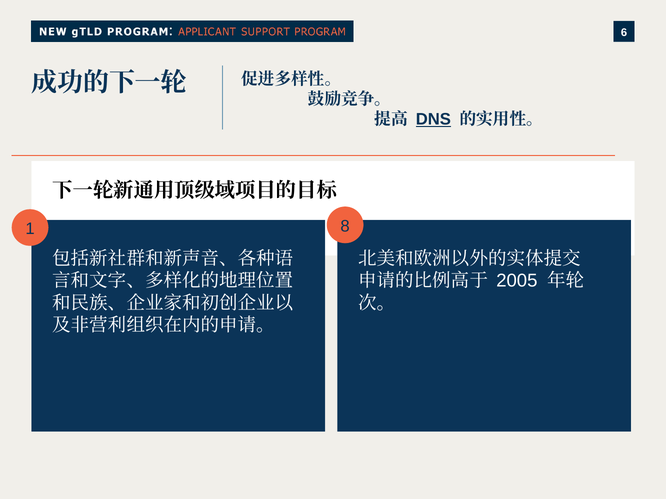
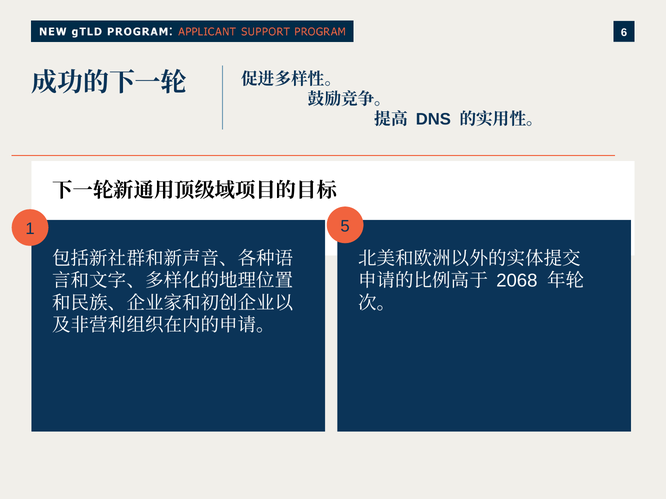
DNS underline: present -> none
8: 8 -> 5
2005: 2005 -> 2068
